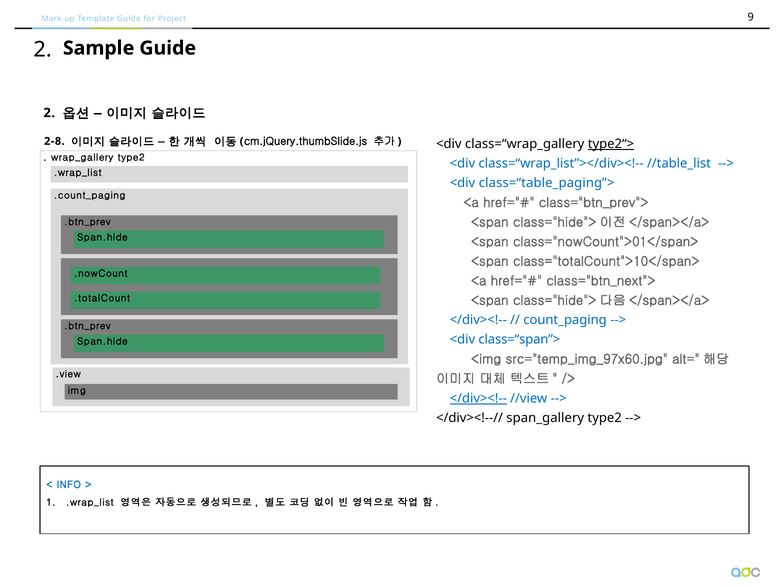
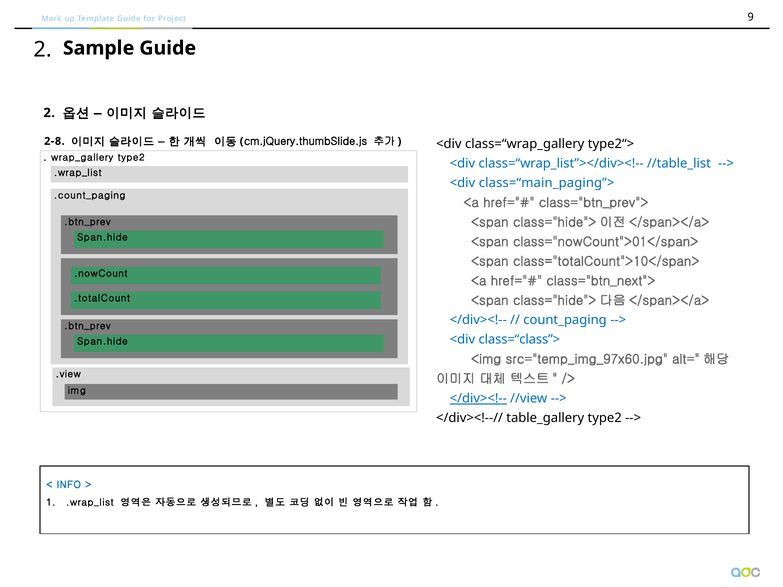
type2“> underline: present -> none
class=“table_paging”>: class=“table_paging”> -> class=“main_paging”>
class=“span”>: class=“span”> -> class=“class”>
span_gallery: span_gallery -> table_gallery
